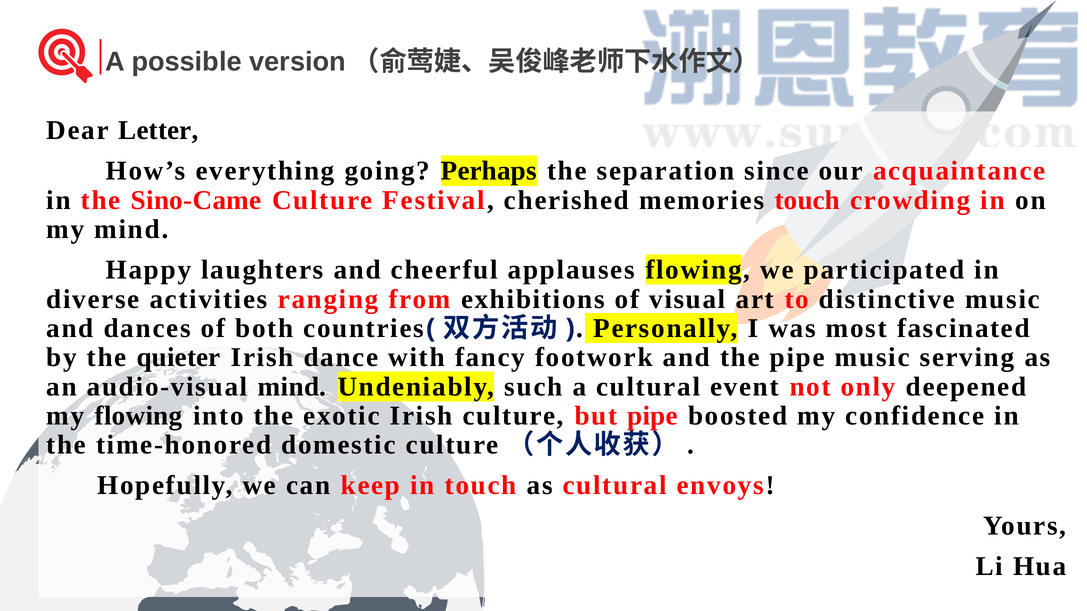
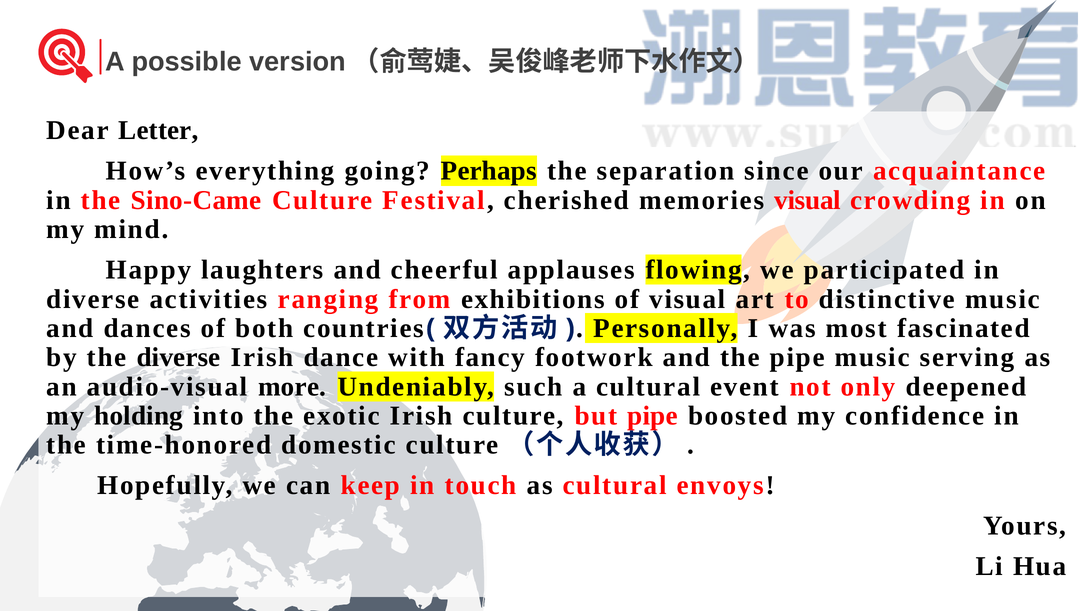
memories touch: touch -> visual
the quieter: quieter -> diverse
audio-visual mind: mind -> more
my flowing: flowing -> holding
